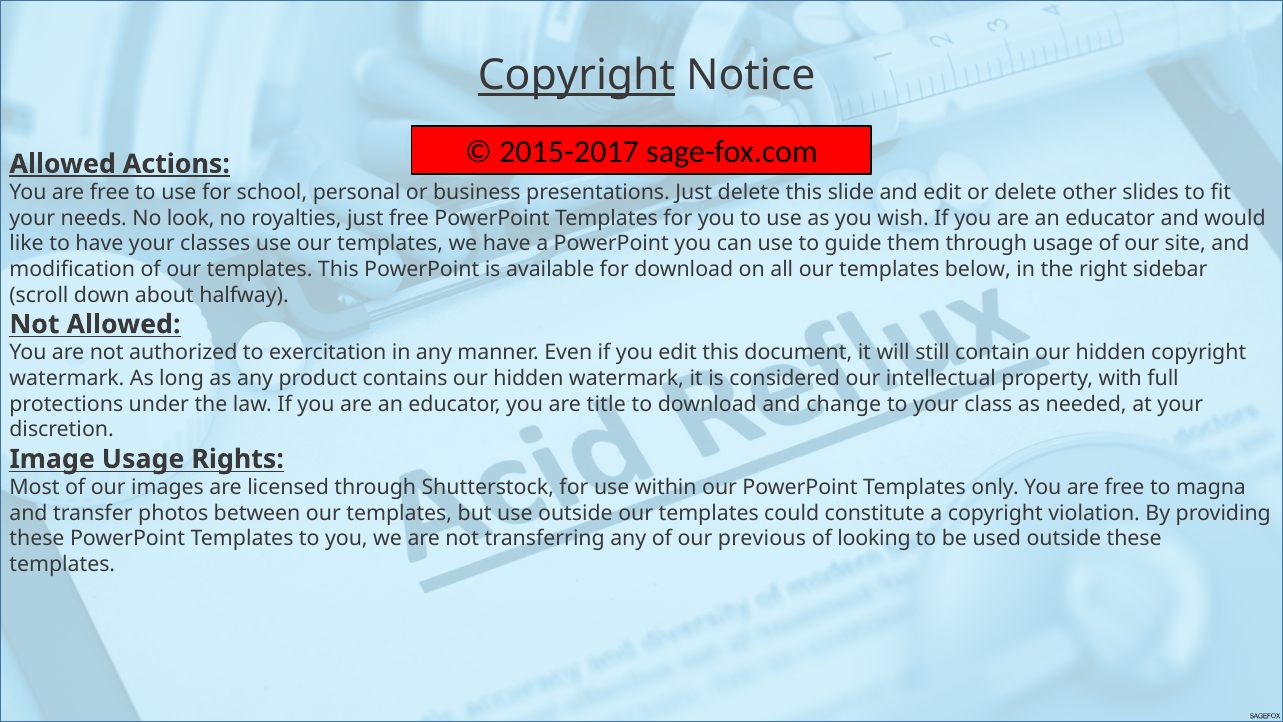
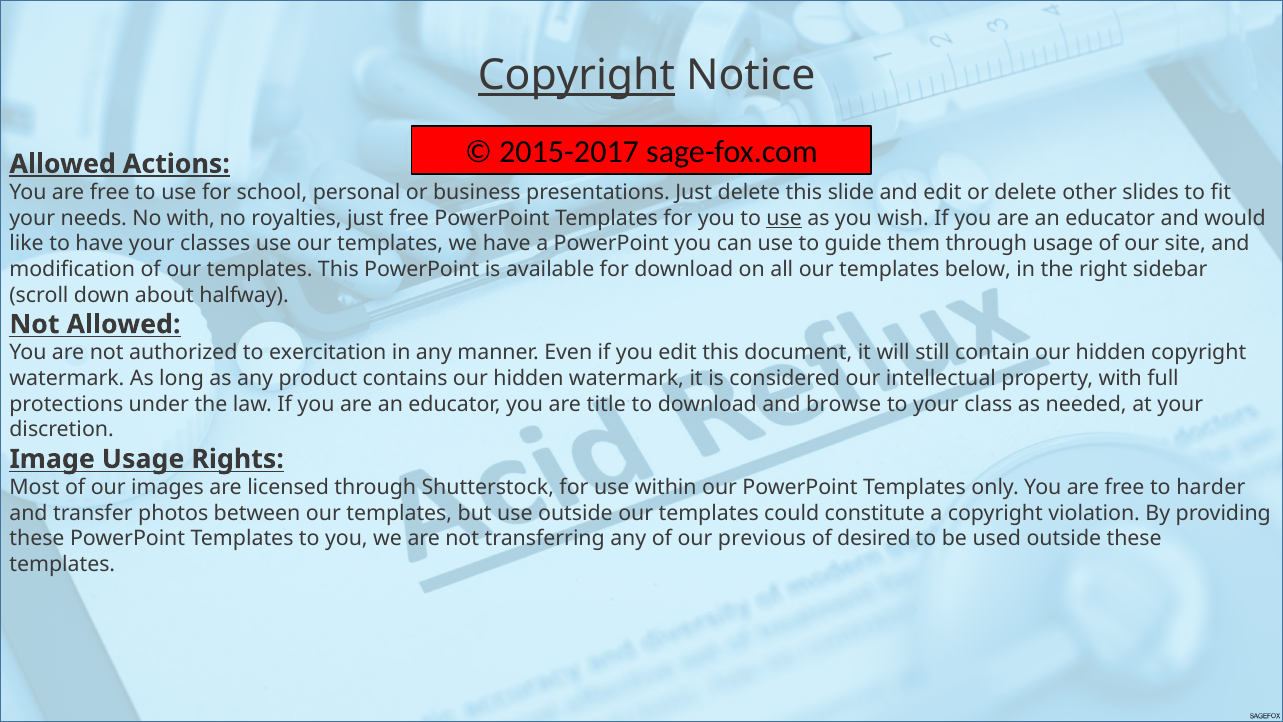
No look: look -> with
use at (784, 218) underline: none -> present
change: change -> browse
magna: magna -> harder
looking: looking -> desired
